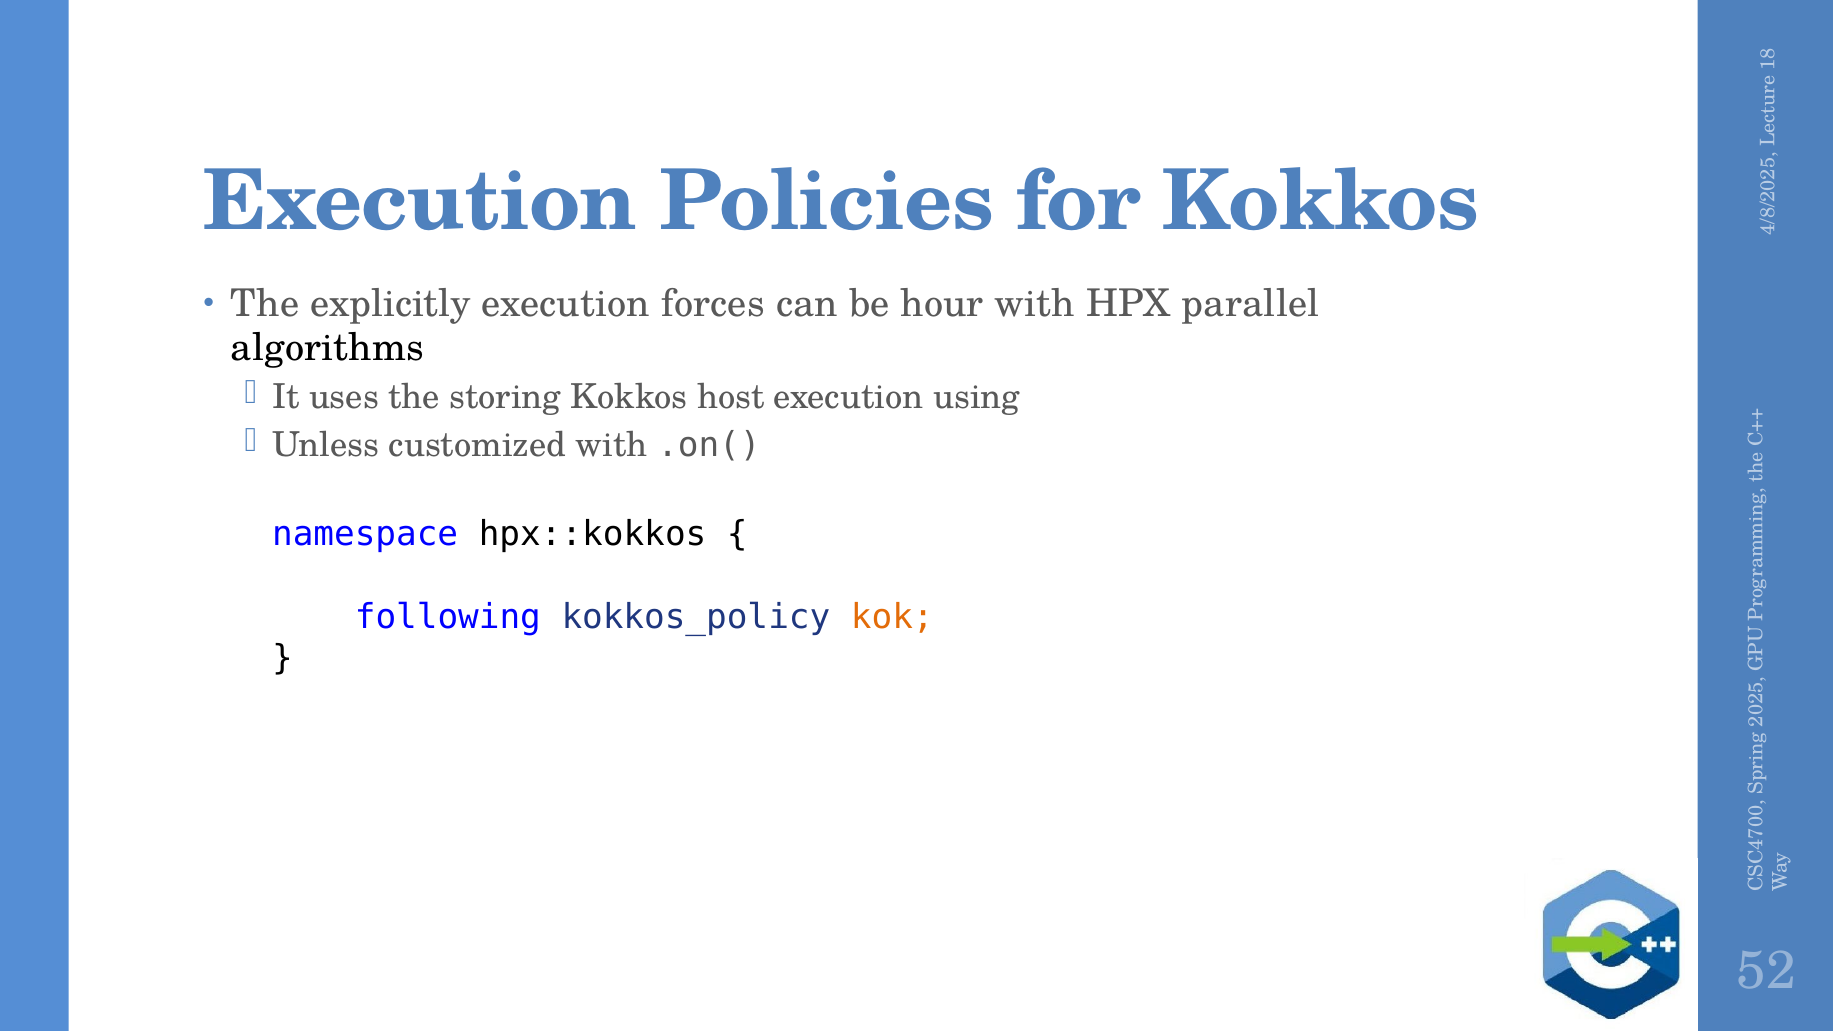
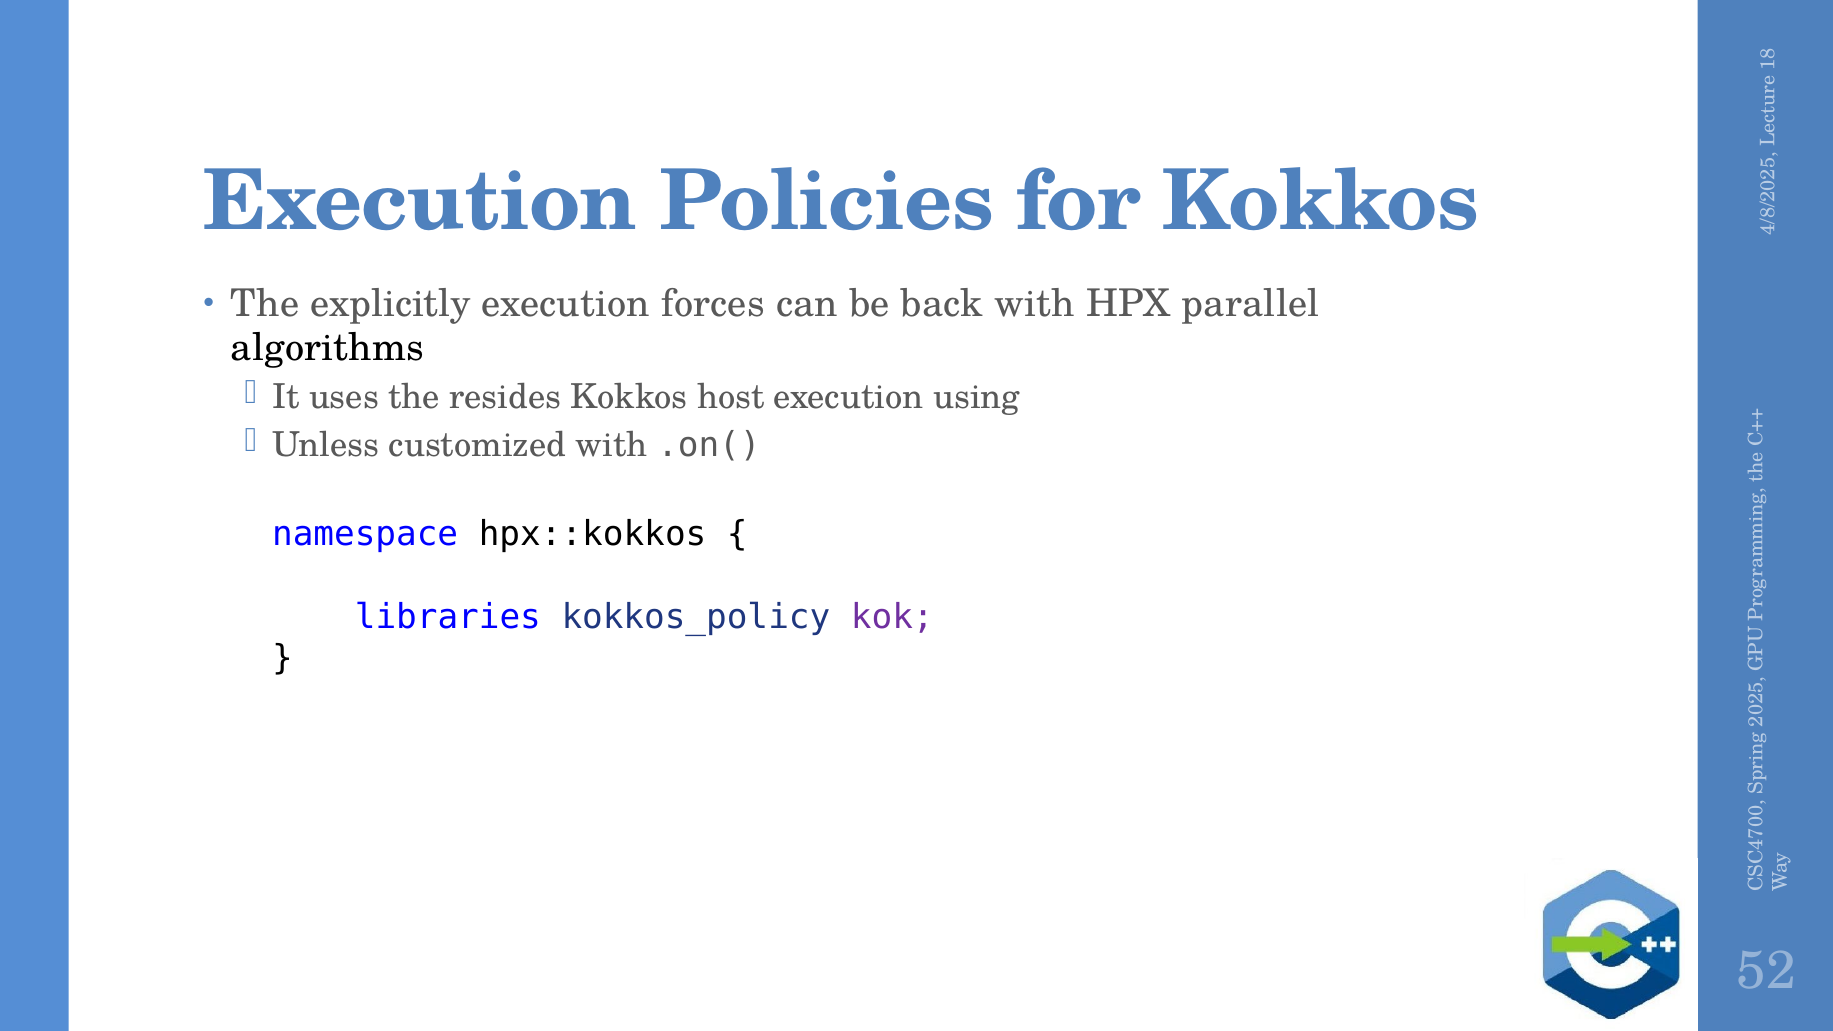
hour: hour -> back
storing: storing -> resides
following: following -> libraries
kok colour: orange -> purple
